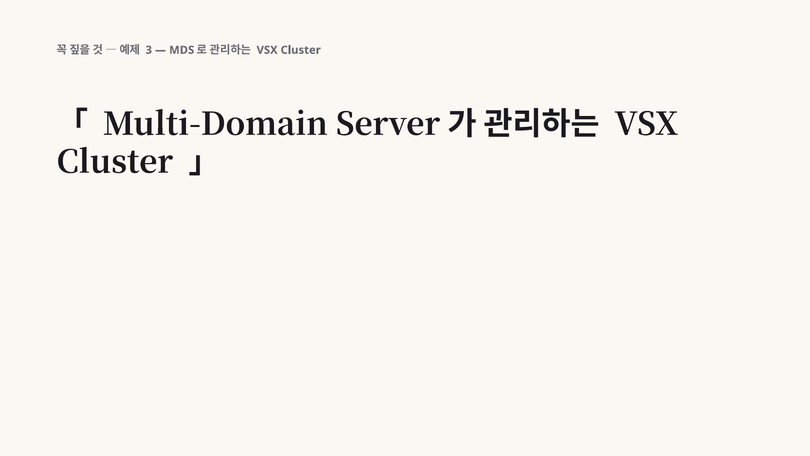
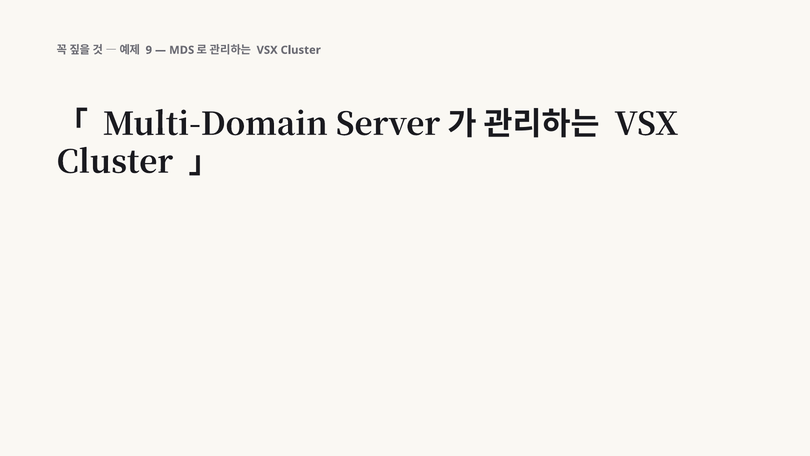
3: 3 -> 9
